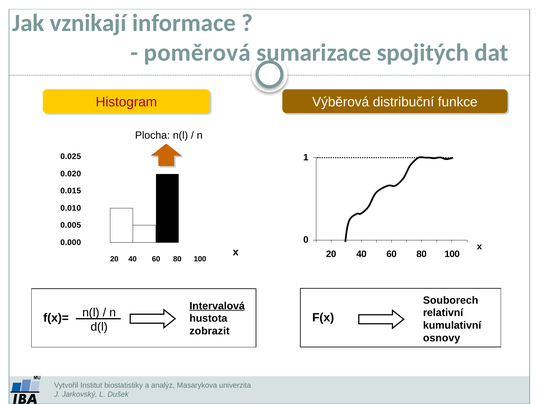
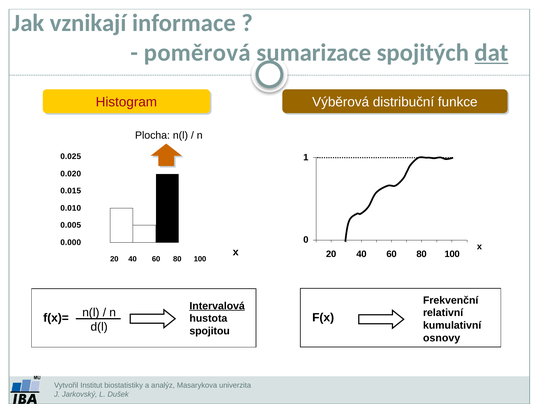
dat underline: none -> present
Souborech: Souborech -> Frekvenční
zobrazit: zobrazit -> spojitou
